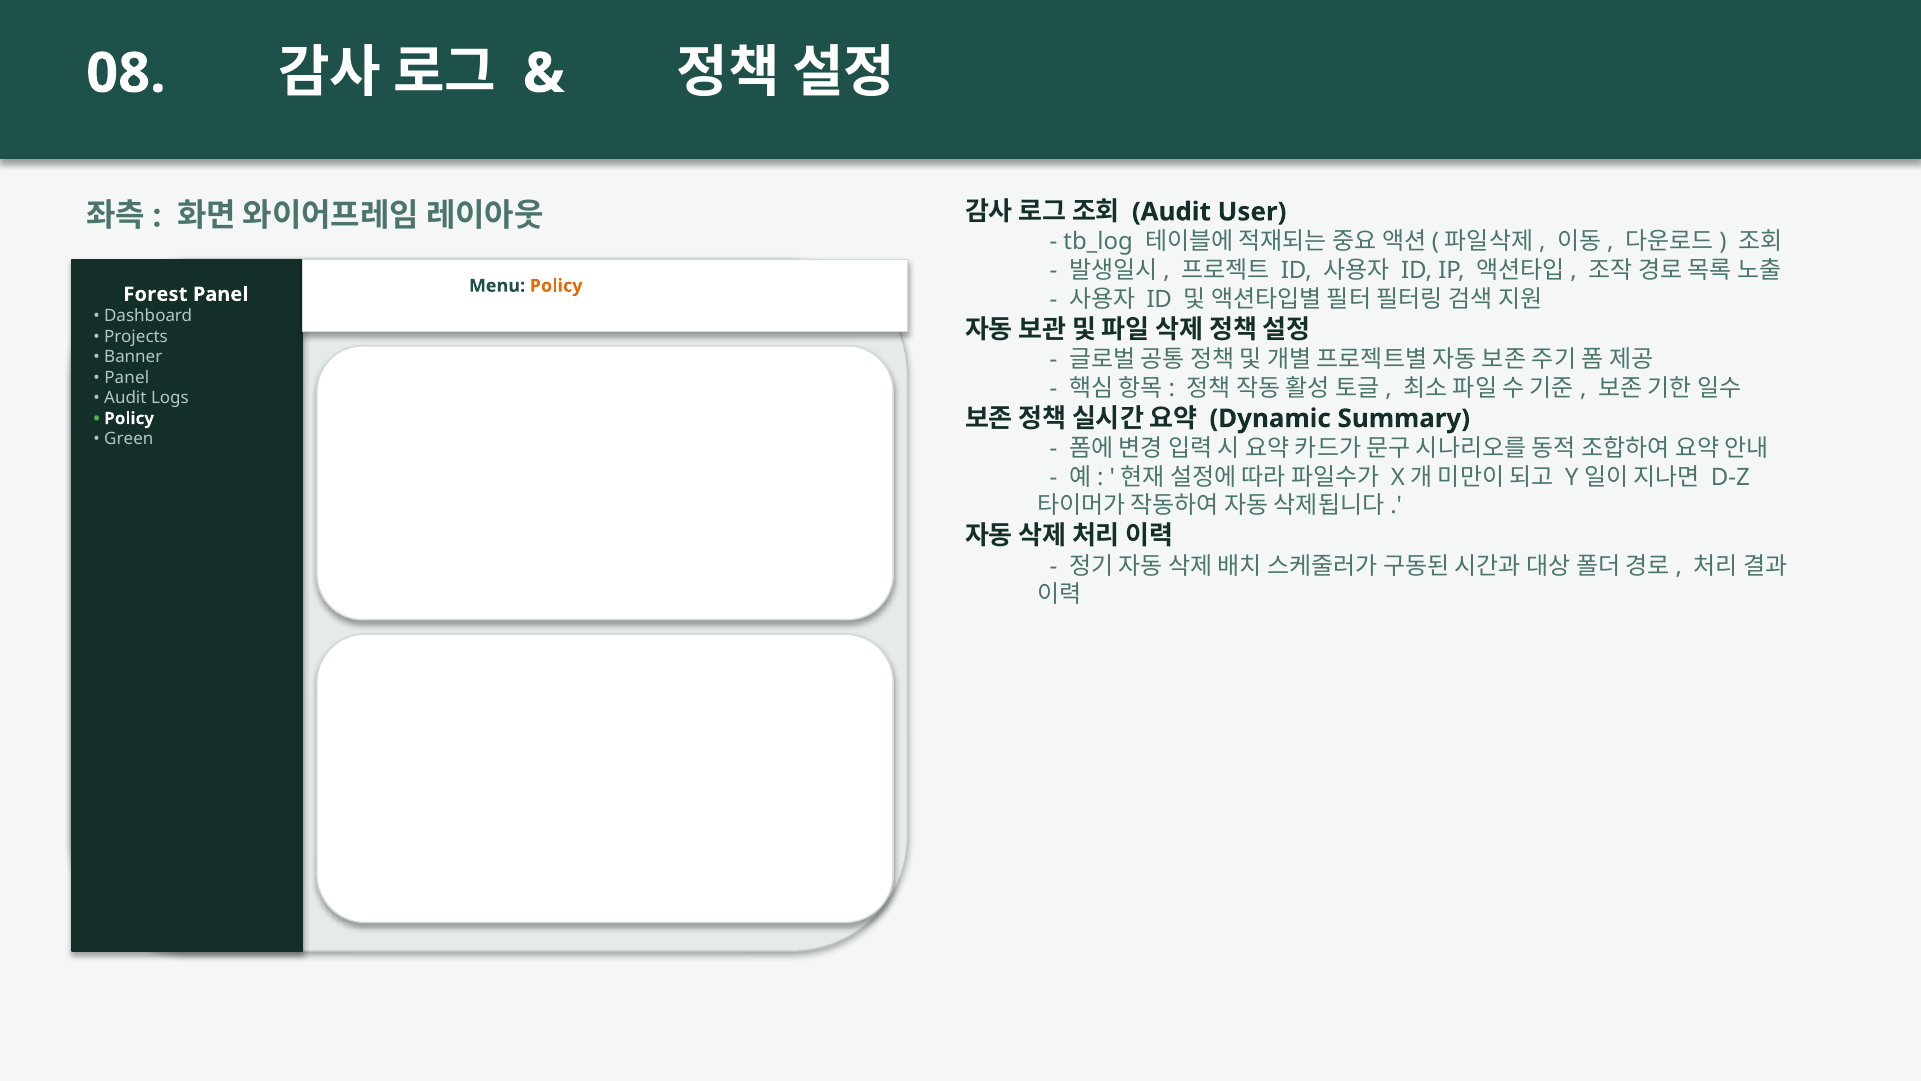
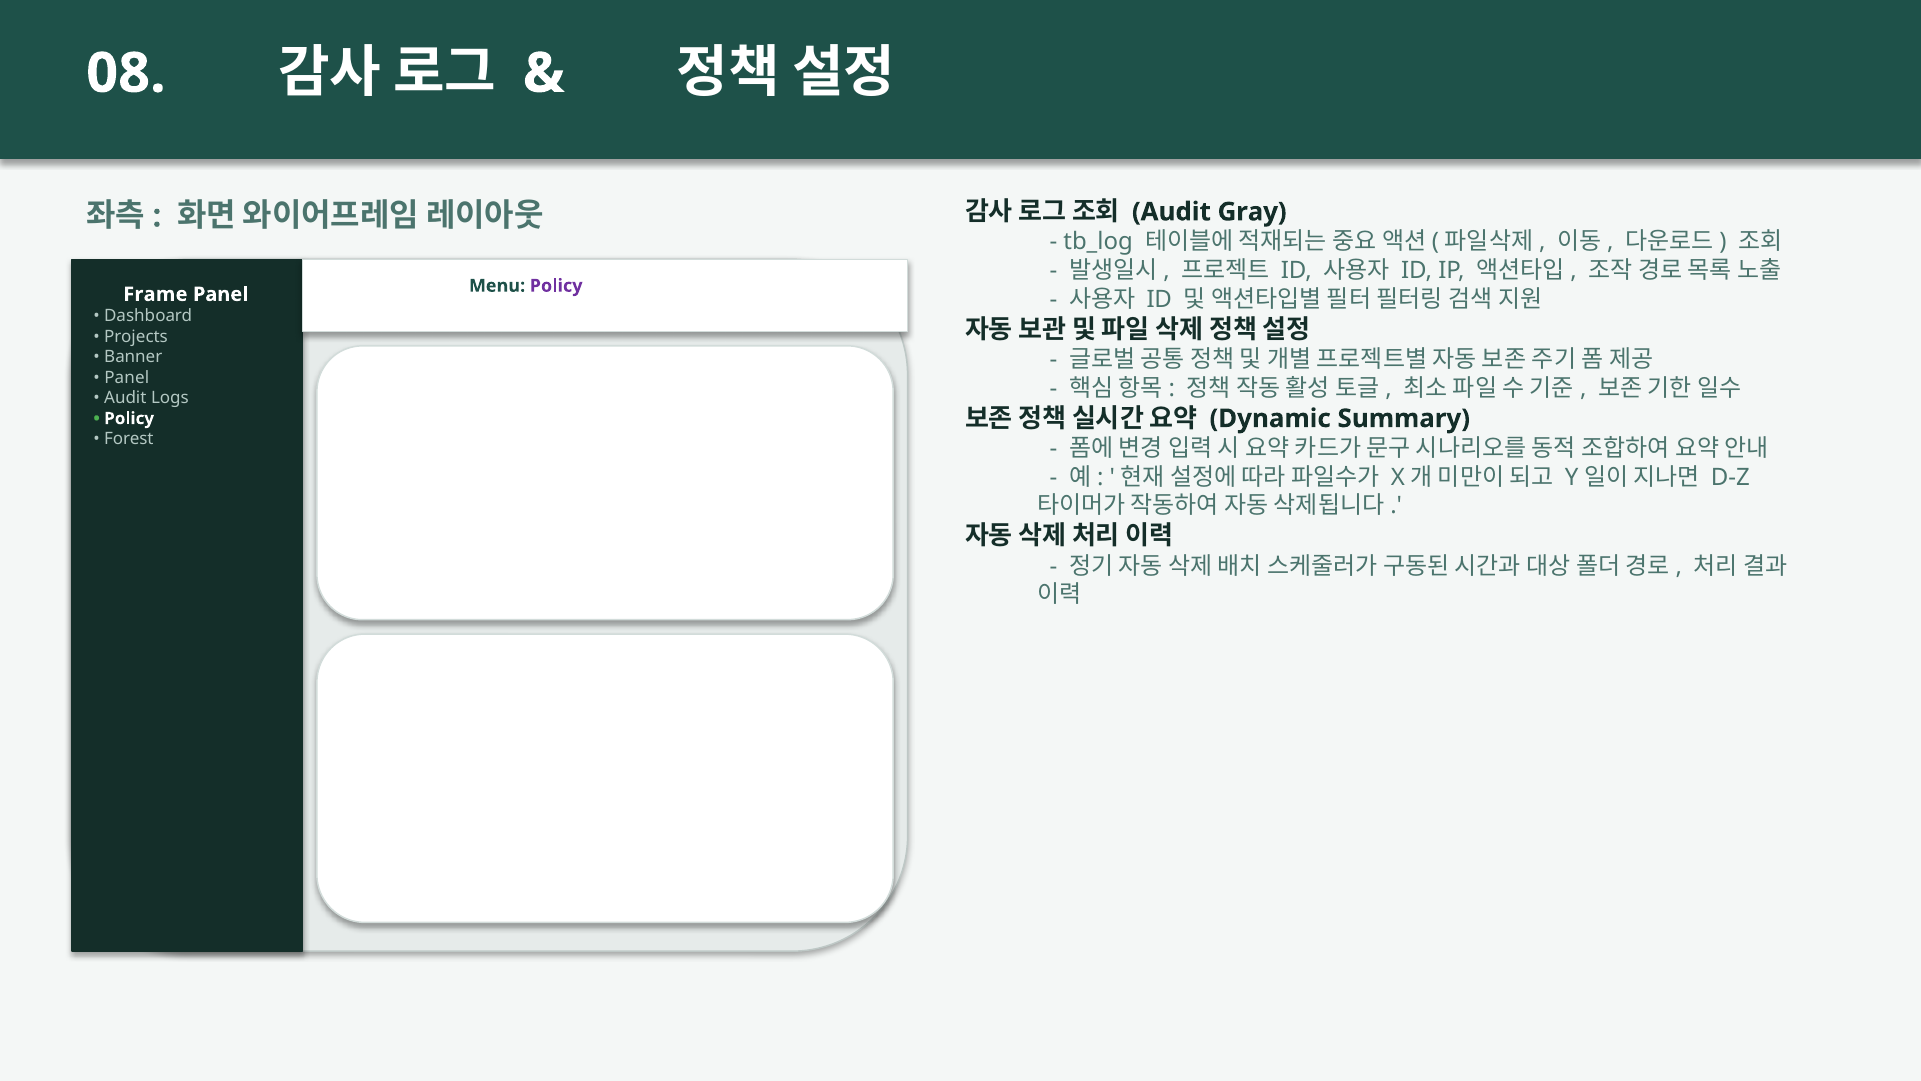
User: User -> Gray
Policy at (556, 286) colour: orange -> purple
Forest: Forest -> Frame
Green: Green -> Forest
